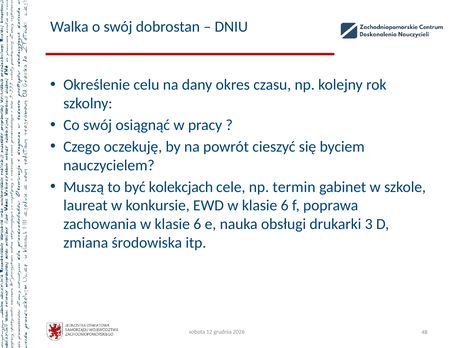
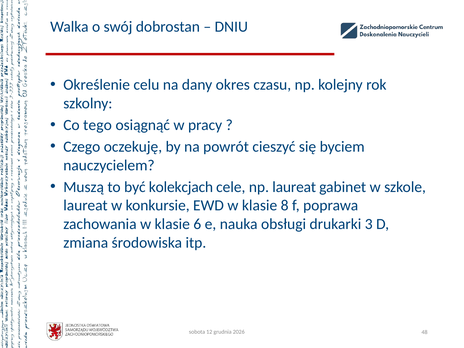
Co swój: swój -> tego
np termin: termin -> laureat
EWD w klasie 6: 6 -> 8
